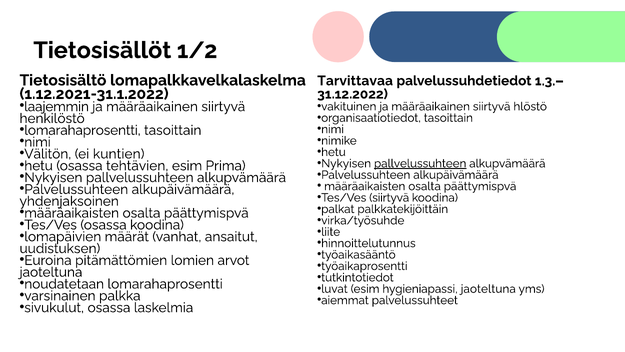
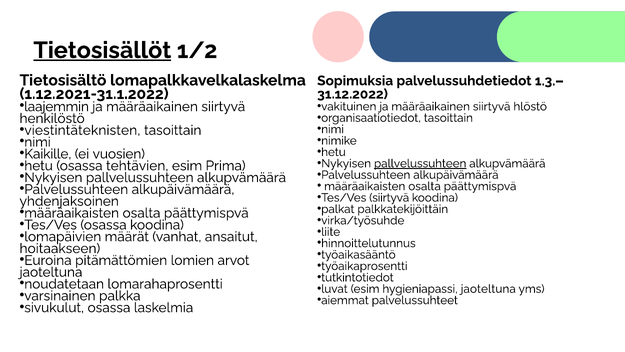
Tietosisällöt underline: none -> present
Tarvittavaa: Tarvittavaa -> Sopimuksia
lomarahaprosentti at (83, 130): lomarahaprosentti -> viestintäteknisten
Välitön: Välitön -> Kaikille
kuntien: kuntien -> vuosien
uudistuksen: uudistuksen -> hoitaakseen
